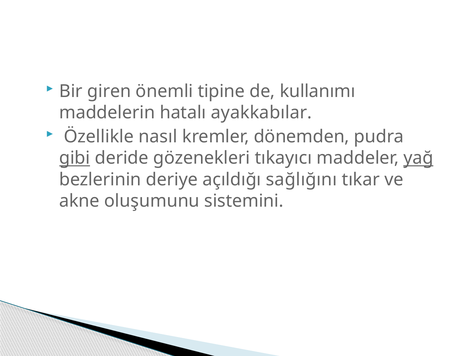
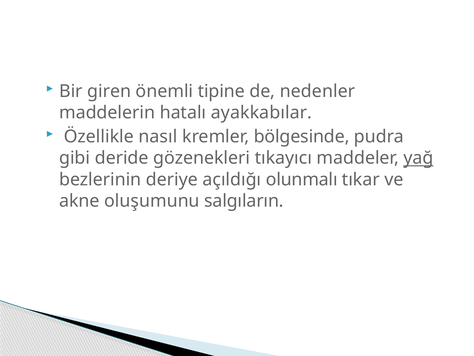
kullanımı: kullanımı -> nedenler
dönemden: dönemden -> bölgesinde
gibi underline: present -> none
sağlığını: sağlığını -> olunmalı
sistemini: sistemini -> salgıların
